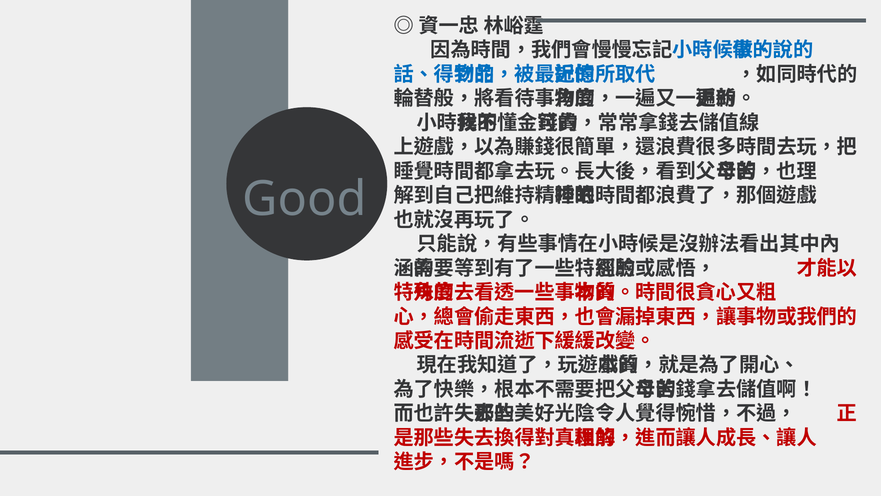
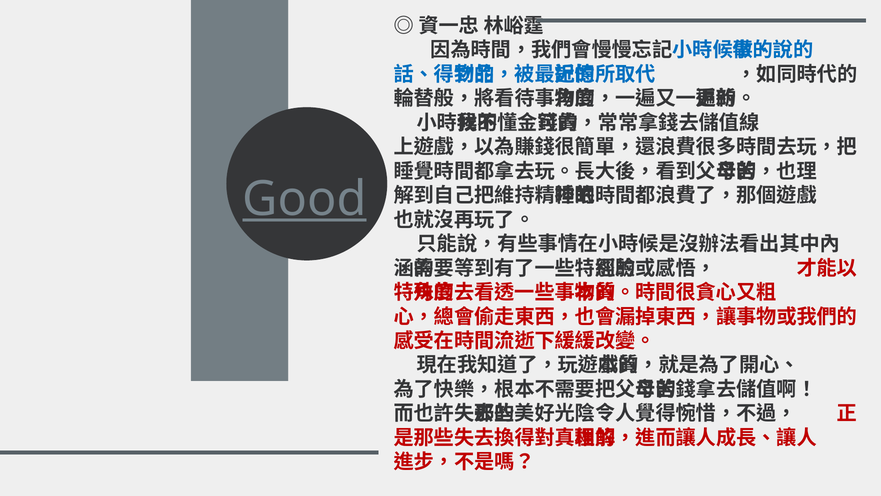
Good underline: none -> present
